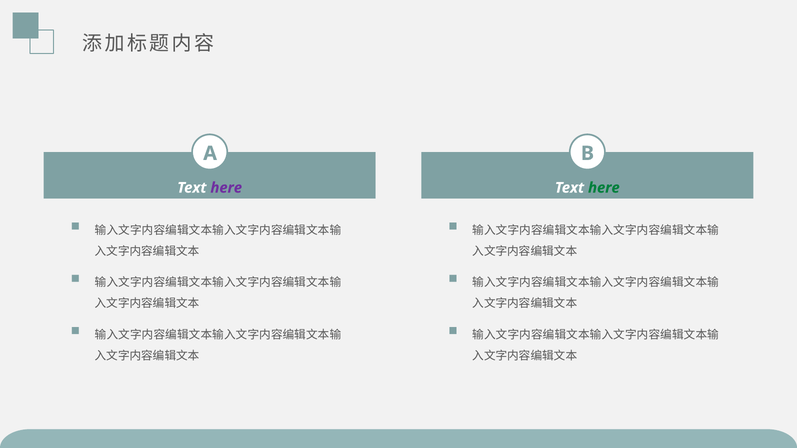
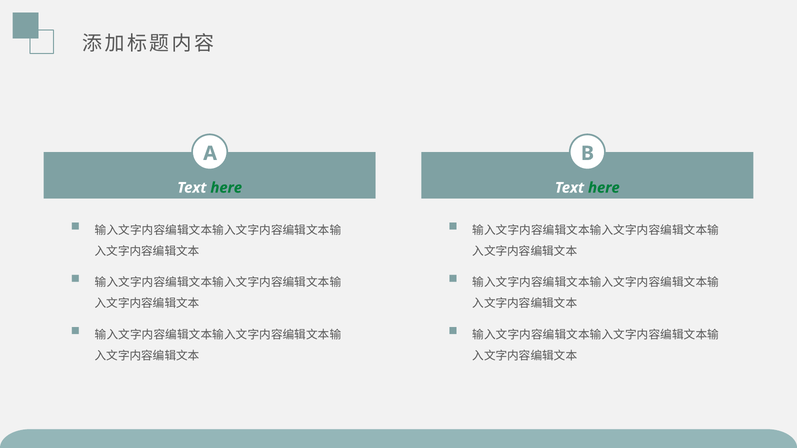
here at (226, 188) colour: purple -> green
